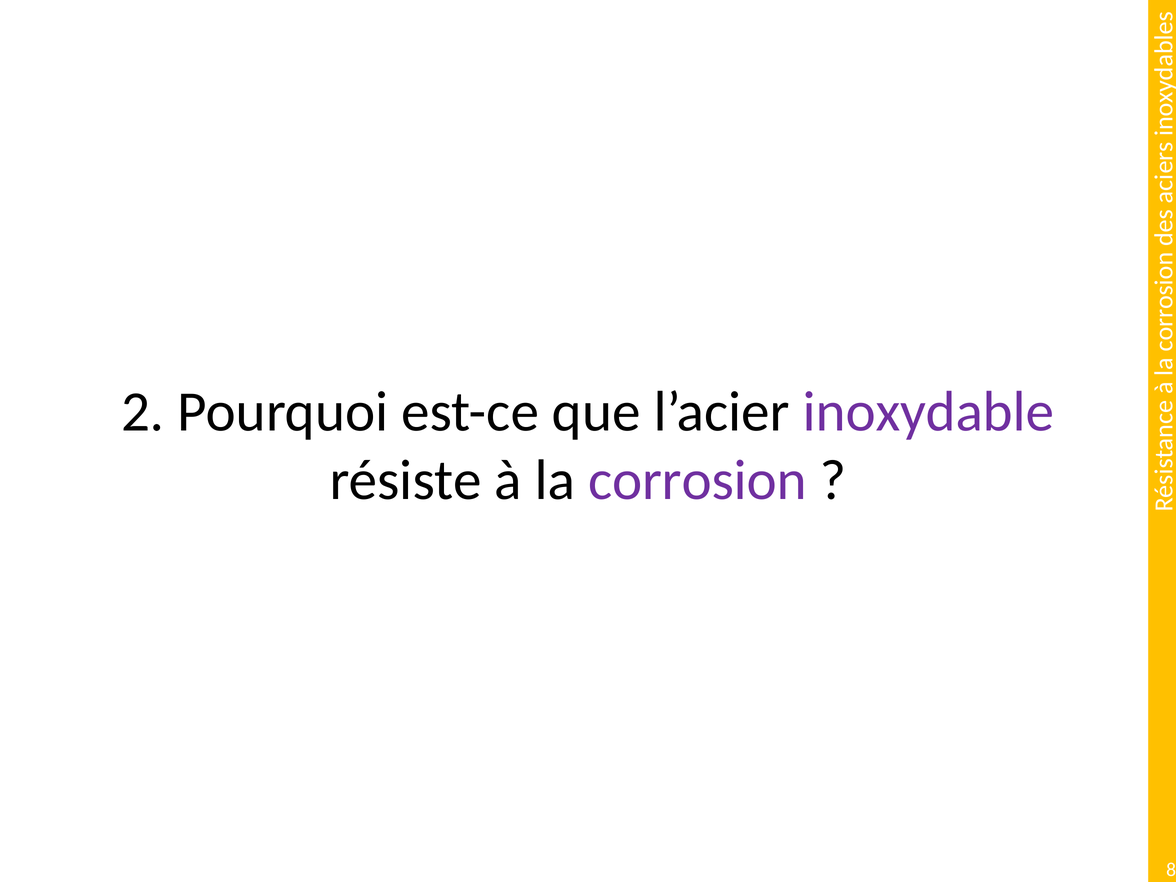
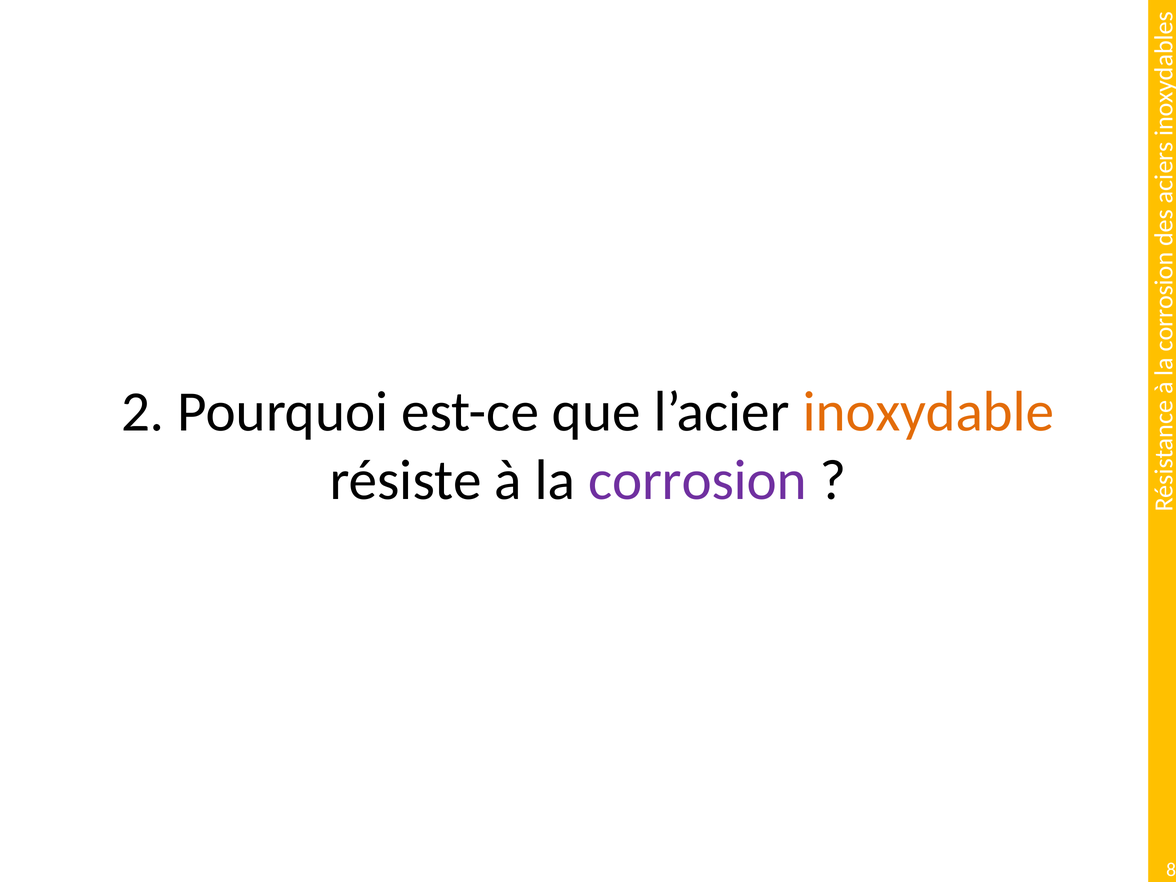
inoxydable colour: purple -> orange
